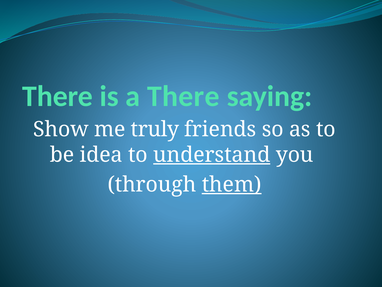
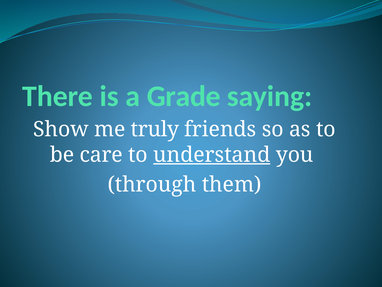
a There: There -> Grade
idea: idea -> care
them underline: present -> none
